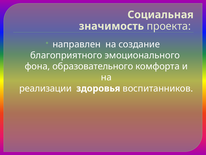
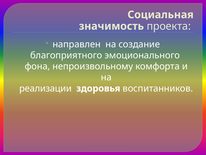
образовательного: образовательного -> непроизвольному
